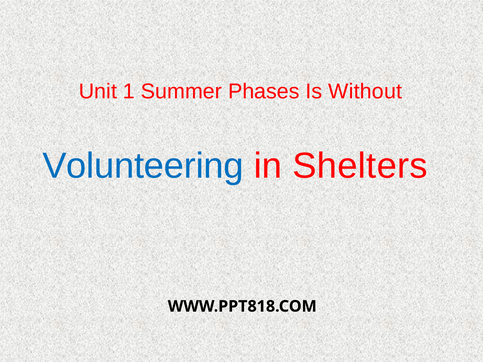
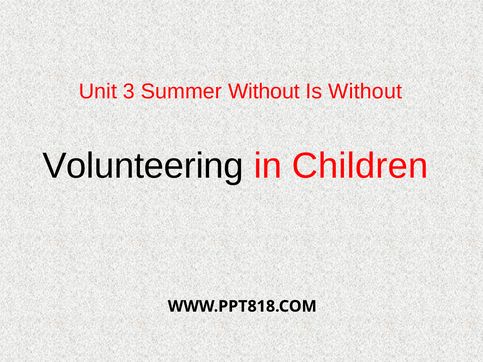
1: 1 -> 3
Summer Phases: Phases -> Without
Volunteering colour: blue -> black
Shelters: Shelters -> Children
